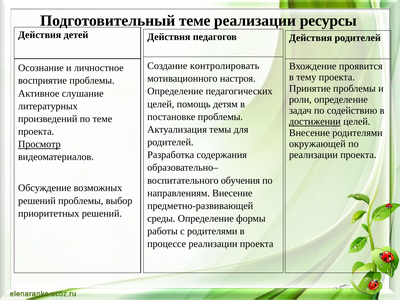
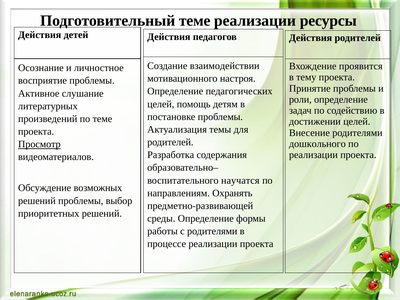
контролировать: контролировать -> взаимодействии
достижении underline: present -> none
окружающей: окружающей -> дошкольного
обучения: обучения -> научатся
направлениям Внесение: Внесение -> Охранять
